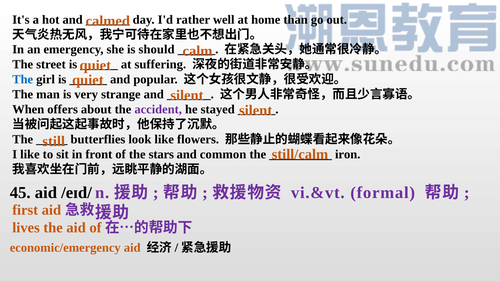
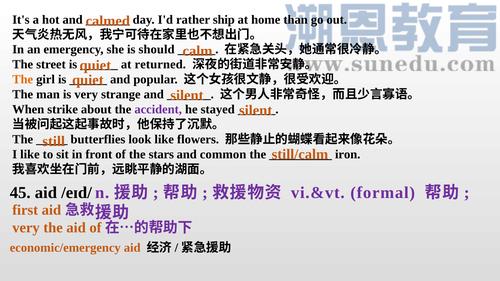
well: well -> ship
suffering: suffering -> returned
The at (23, 80) colour: blue -> orange
offers: offers -> strike
lives at (26, 228): lives -> very
